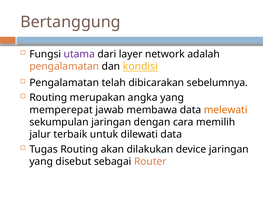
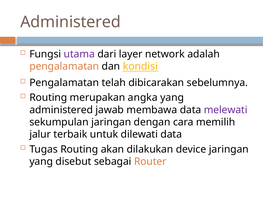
Bertanggung at (70, 22): Bertanggung -> Administered
memperepat at (61, 110): memperepat -> administered
melewati colour: orange -> purple
